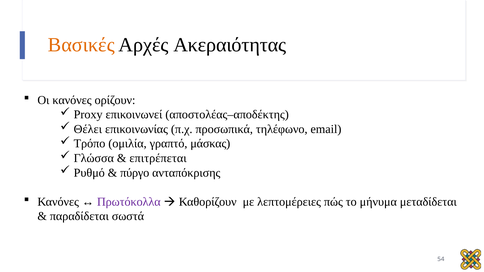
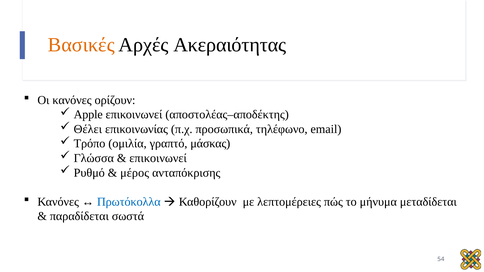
Proxy: Proxy -> Apple
επιτρέπεται at (158, 158): επιτρέπεται -> επικοινωνεί
πύργο: πύργο -> μέρος
Πρωτόκολλα colour: purple -> blue
